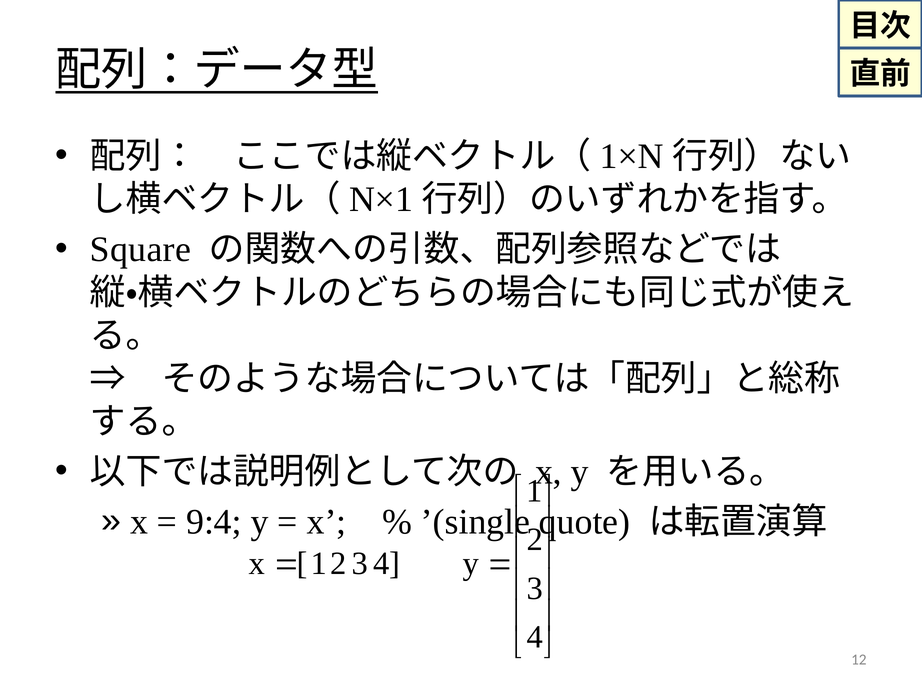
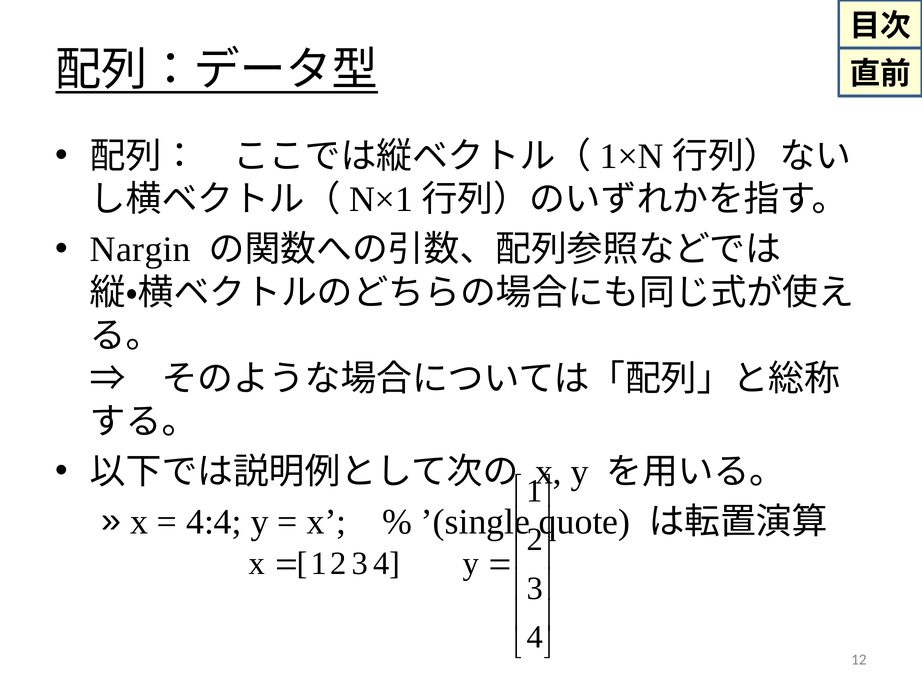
Square: Square -> Nargin
9:4: 9:4 -> 4:4
